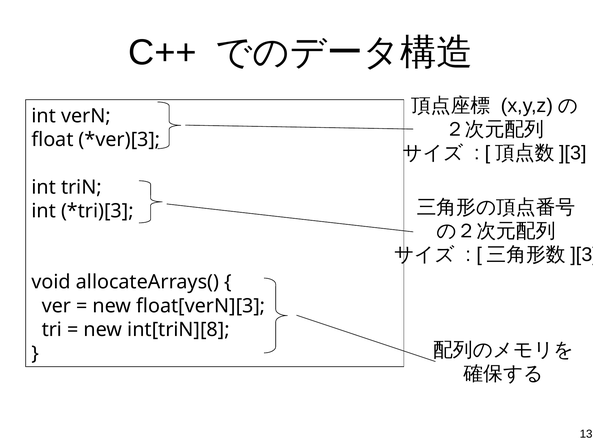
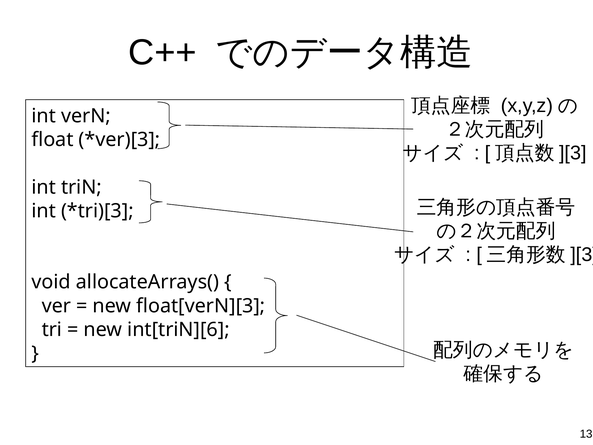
int[triN][8: int[triN][8 -> int[triN][6
